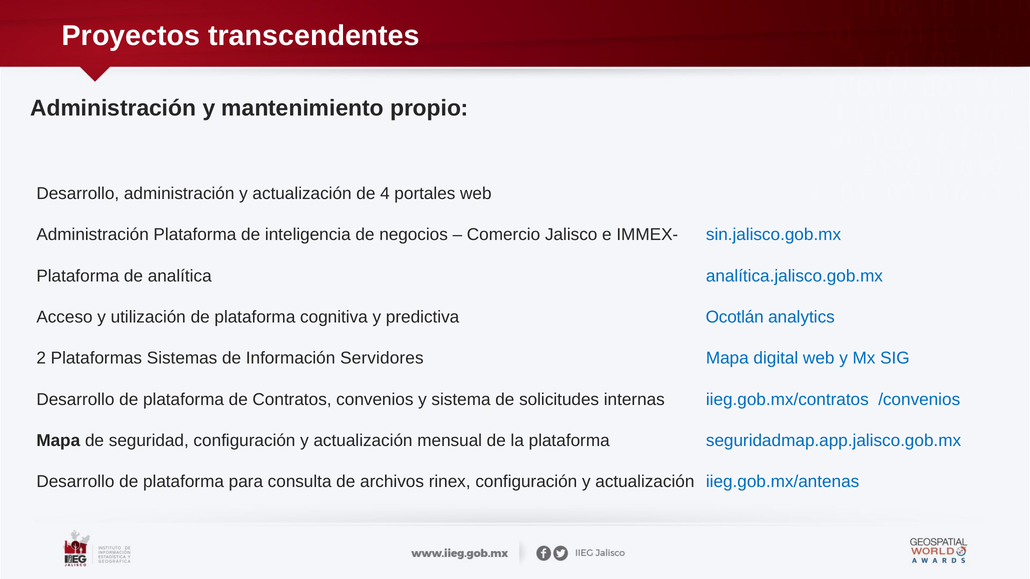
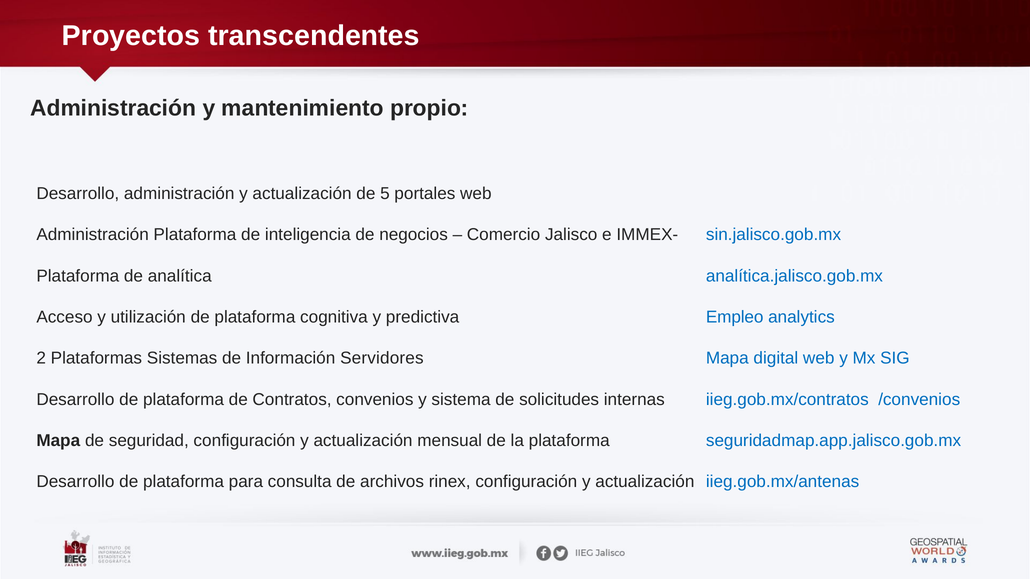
4: 4 -> 5
Ocotlán: Ocotlán -> Empleo
